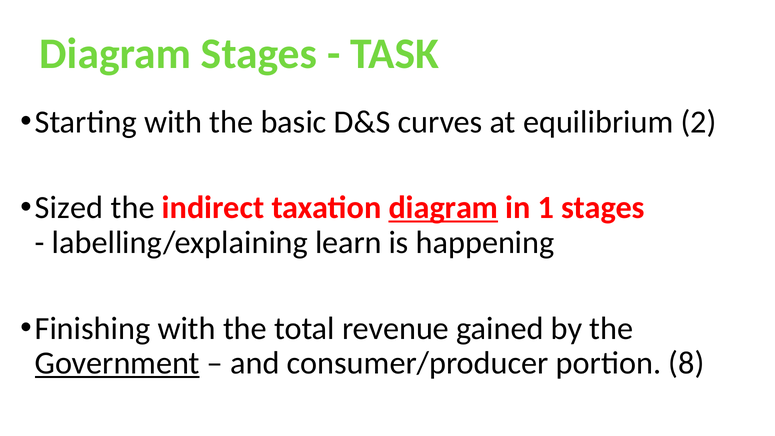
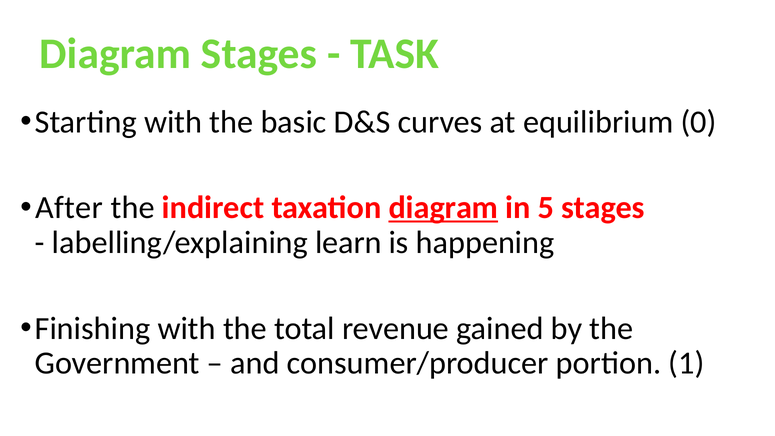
2: 2 -> 0
Sized: Sized -> After
1: 1 -> 5
Government underline: present -> none
8: 8 -> 1
